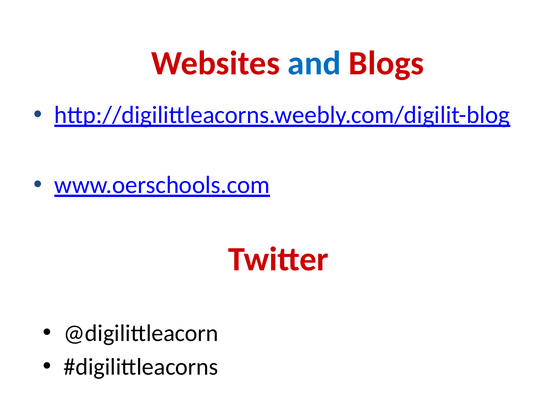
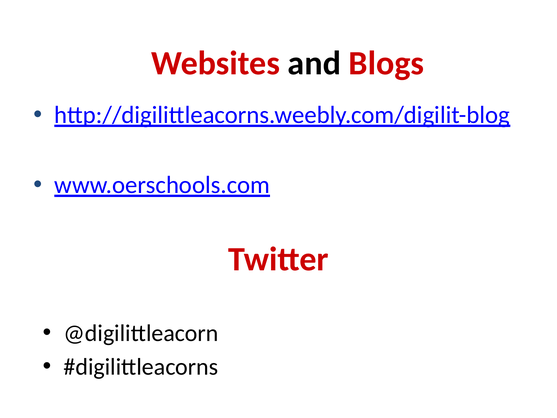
and colour: blue -> black
